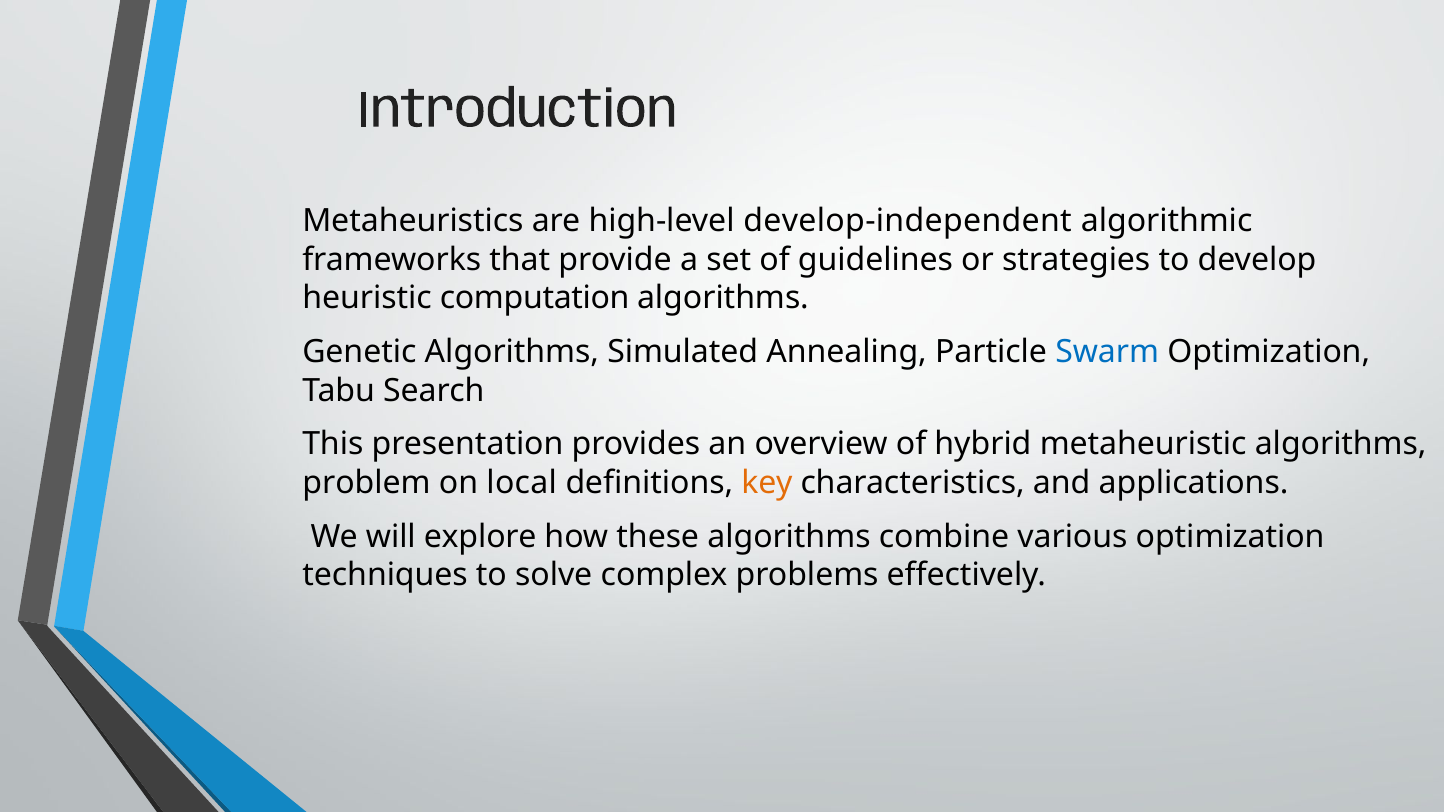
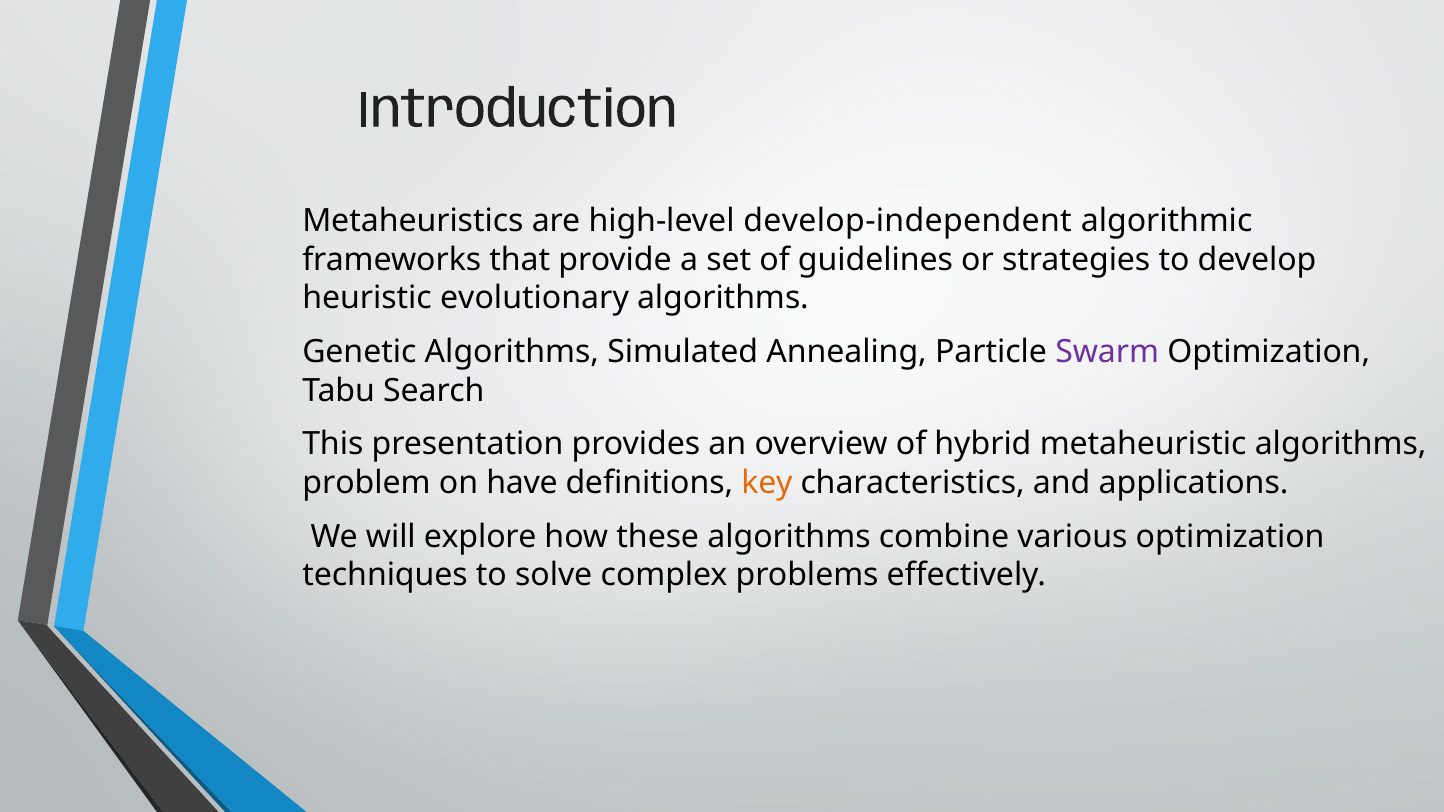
computation: computation -> evolutionary
Swarm colour: blue -> purple
local: local -> have
